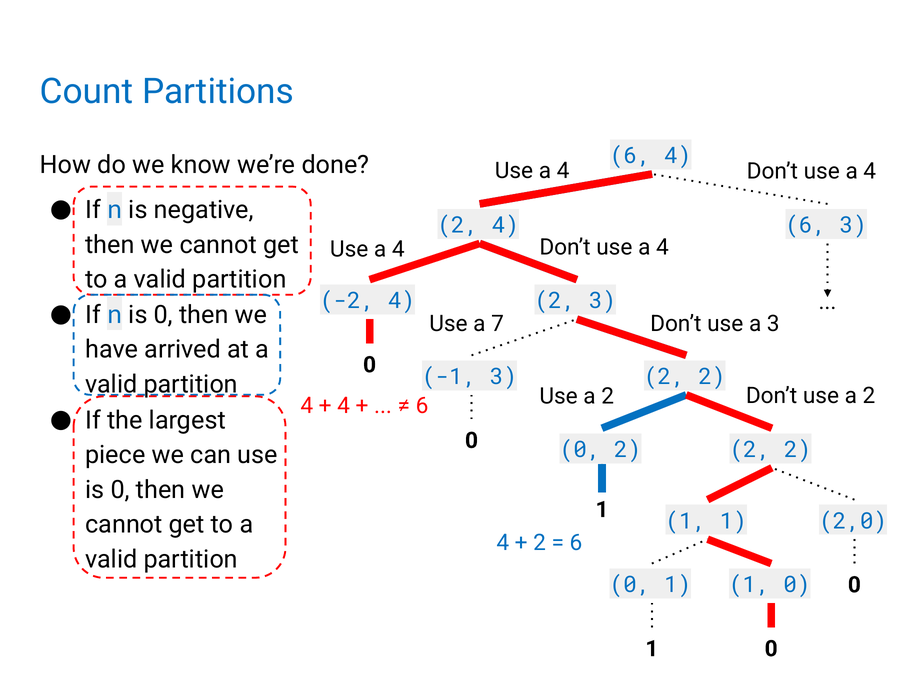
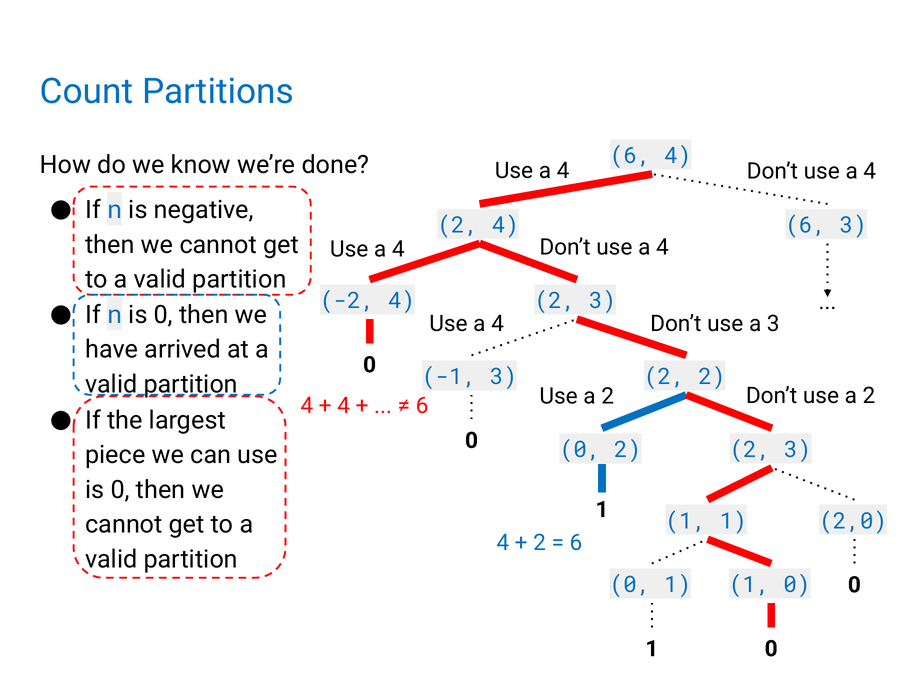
7 at (498, 324): 7 -> 4
0 2 2 2: 2 -> 3
